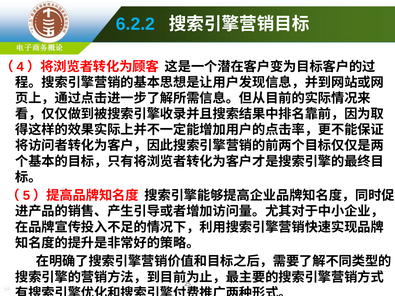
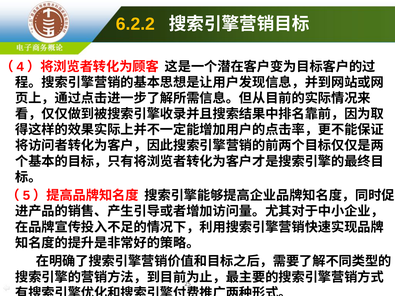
6.2.2 colour: light blue -> yellow
